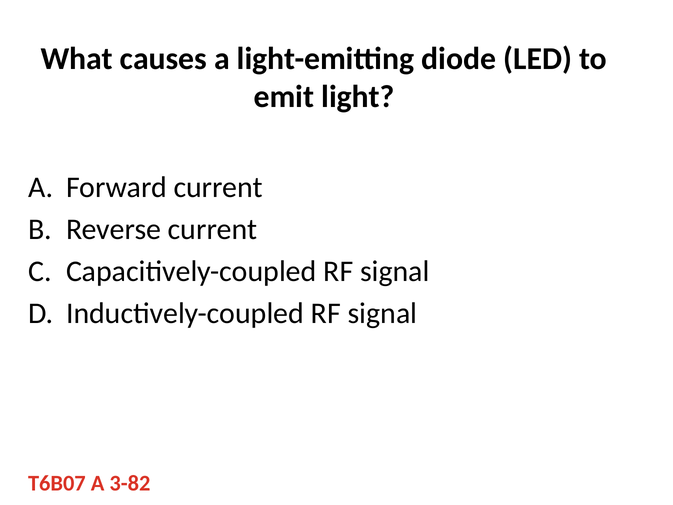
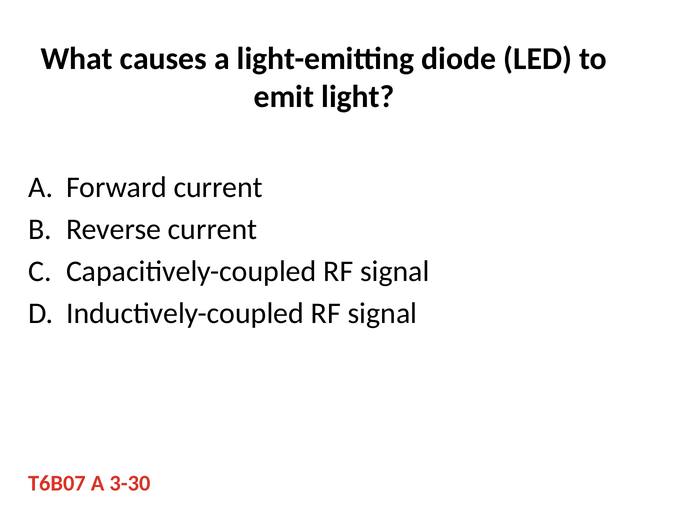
3-82: 3-82 -> 3-30
